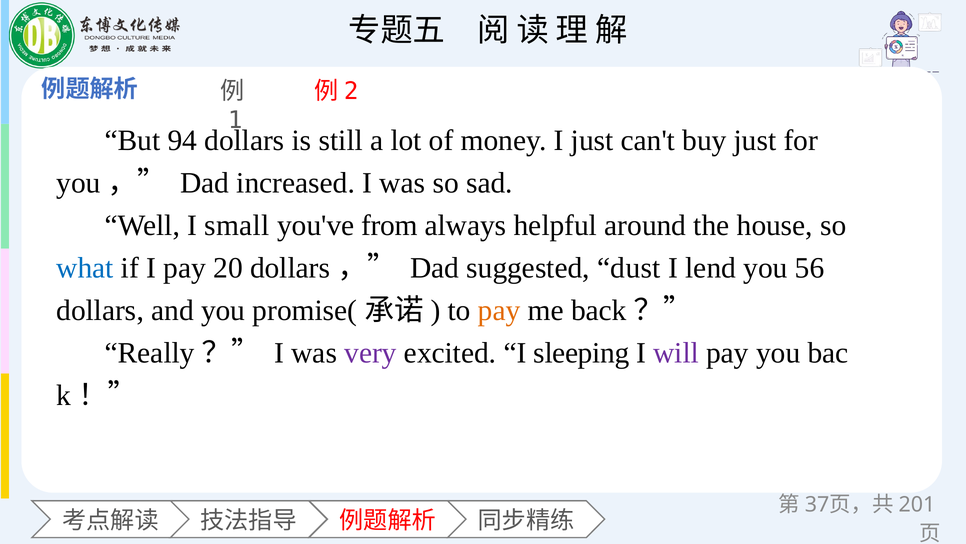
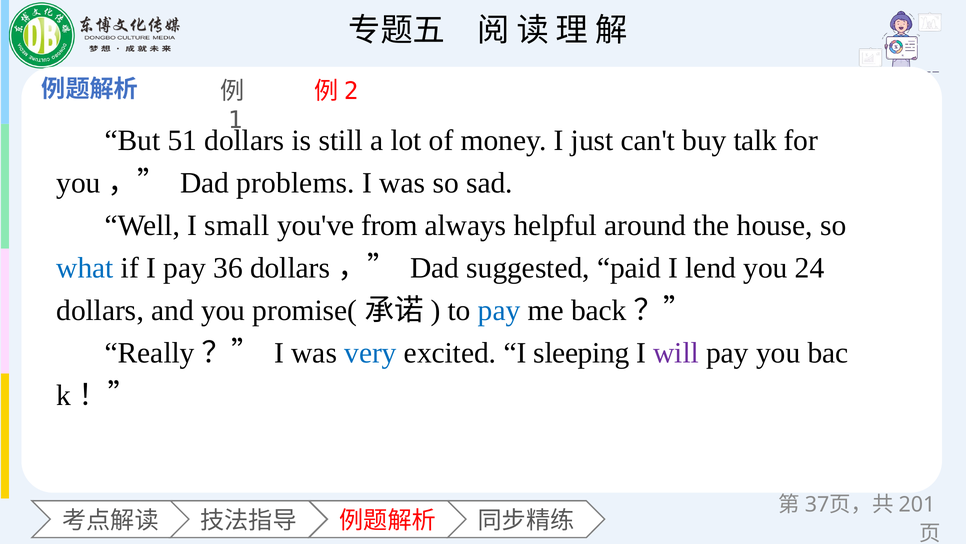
94: 94 -> 51
buy just: just -> talk
increased: increased -> problems
20: 20 -> 36
dust: dust -> paid
56: 56 -> 24
pay at (499, 310) colour: orange -> blue
very colour: purple -> blue
